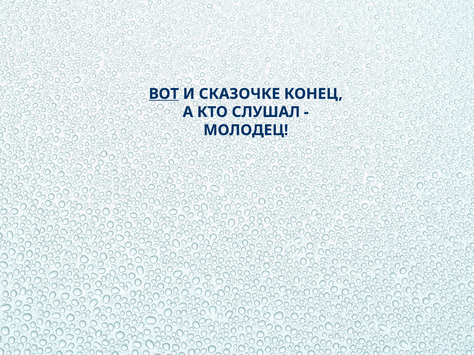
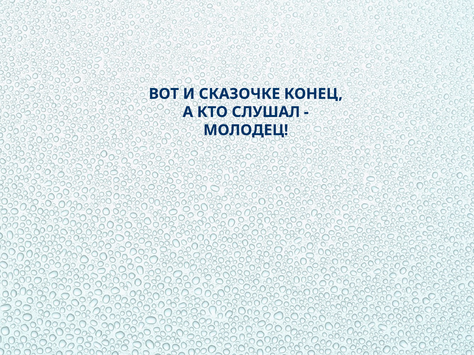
ВОТ underline: present -> none
